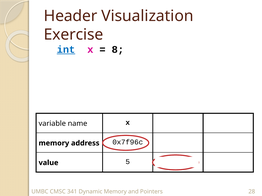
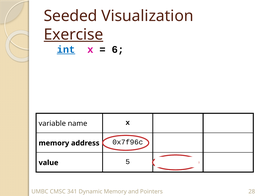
Header: Header -> Seeded
Exercise underline: none -> present
8: 8 -> 6
